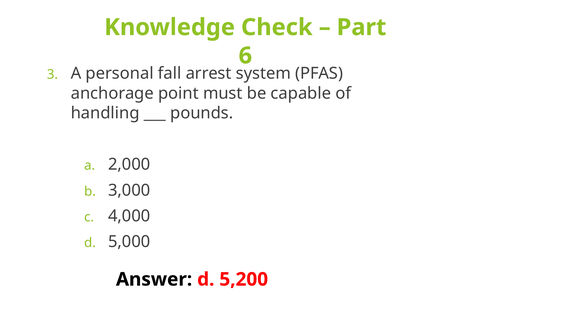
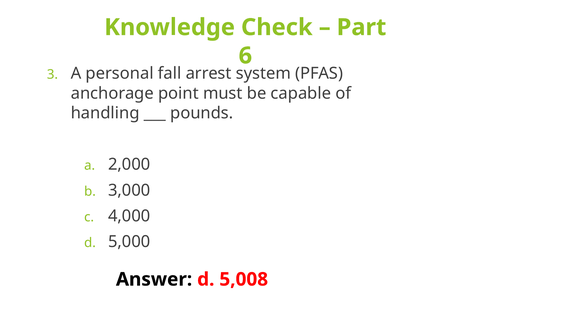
5,200: 5,200 -> 5,008
